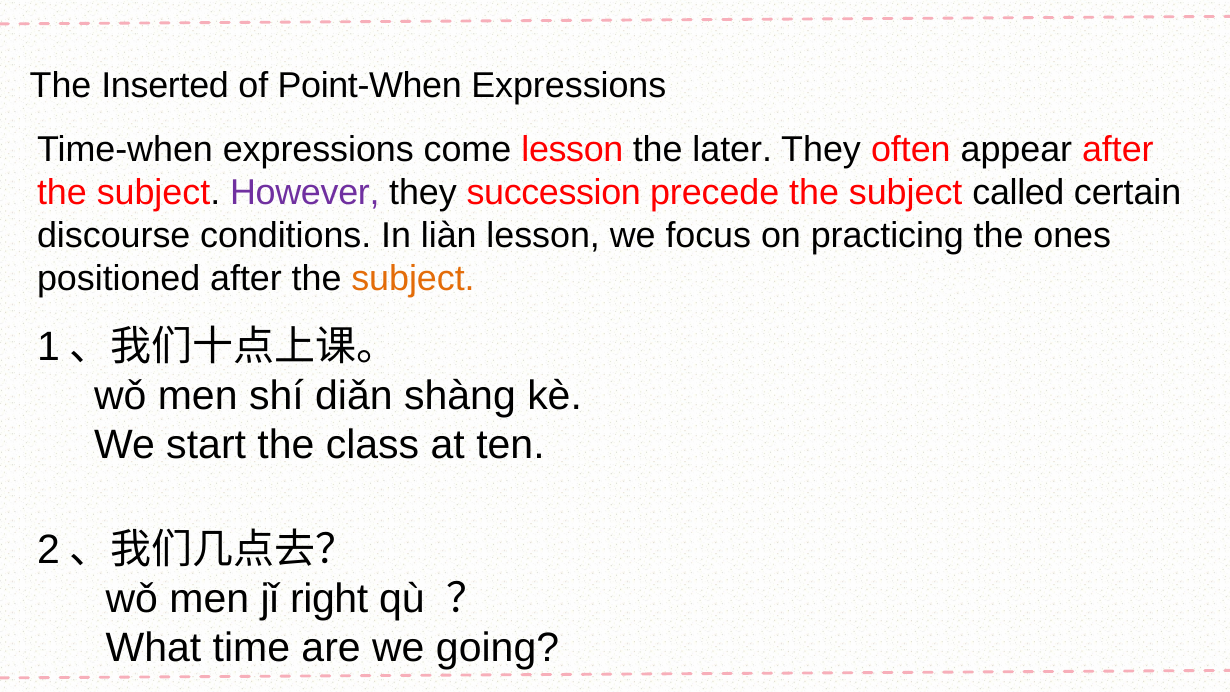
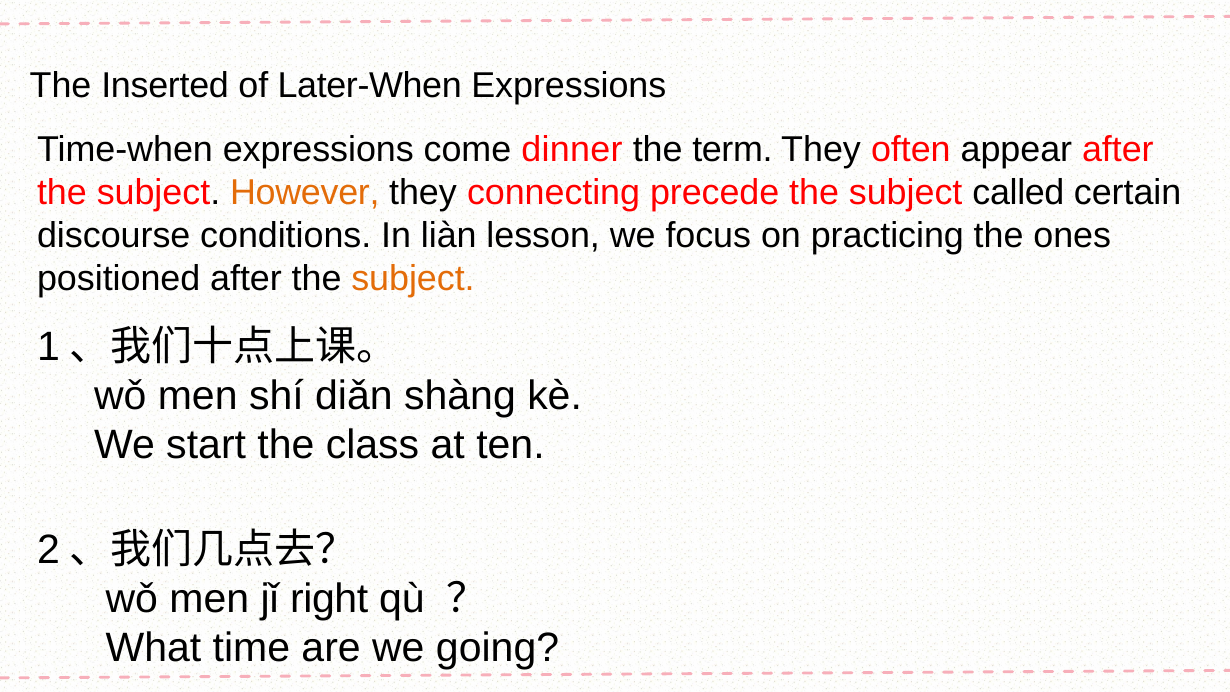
Point-When: Point-When -> Later-When
come lesson: lesson -> dinner
later: later -> term
However colour: purple -> orange
succession: succession -> connecting
